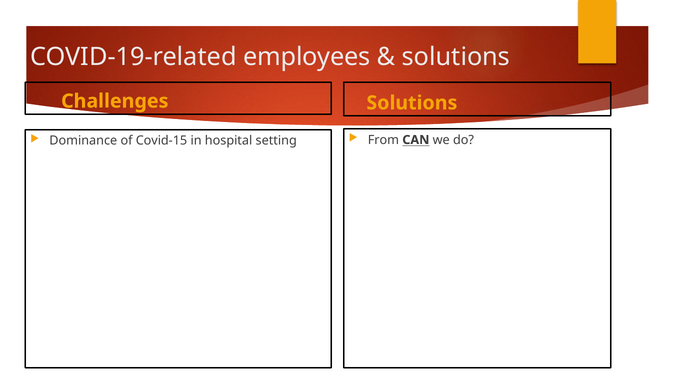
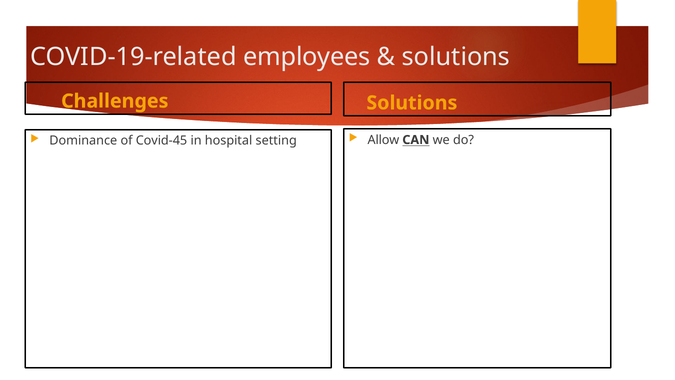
From: From -> Allow
Covid-15: Covid-15 -> Covid-45
